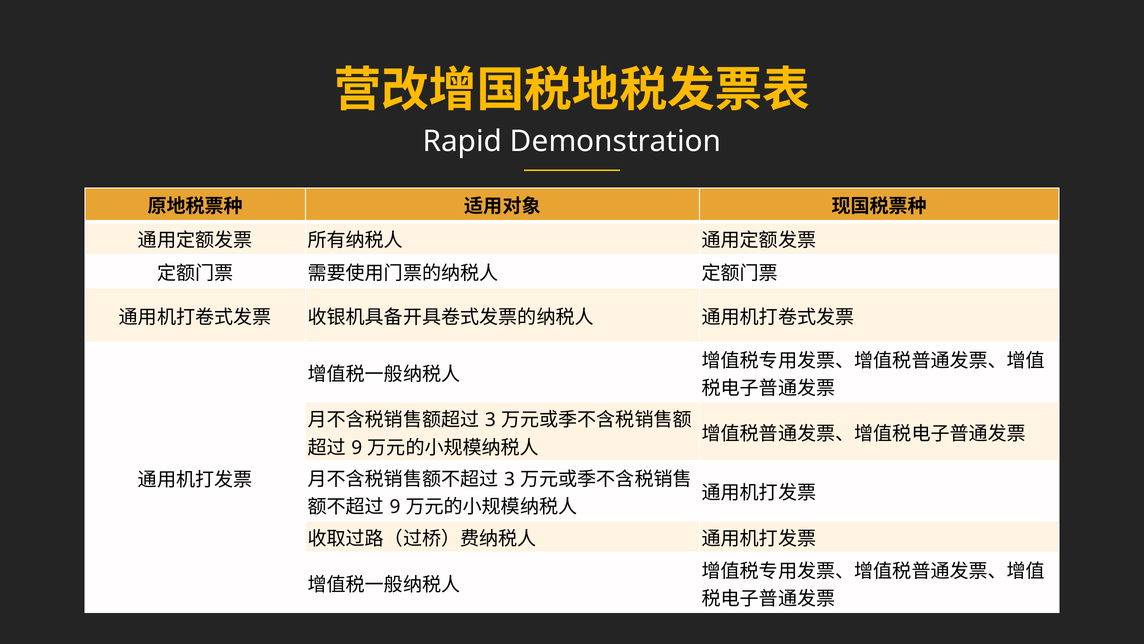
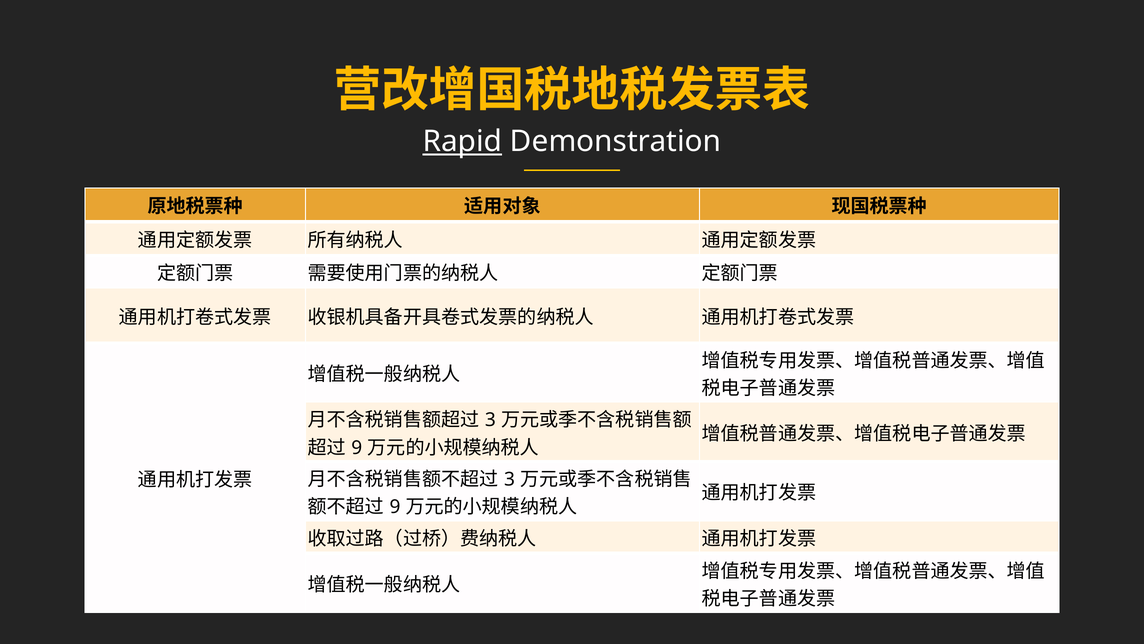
Rapid underline: none -> present
